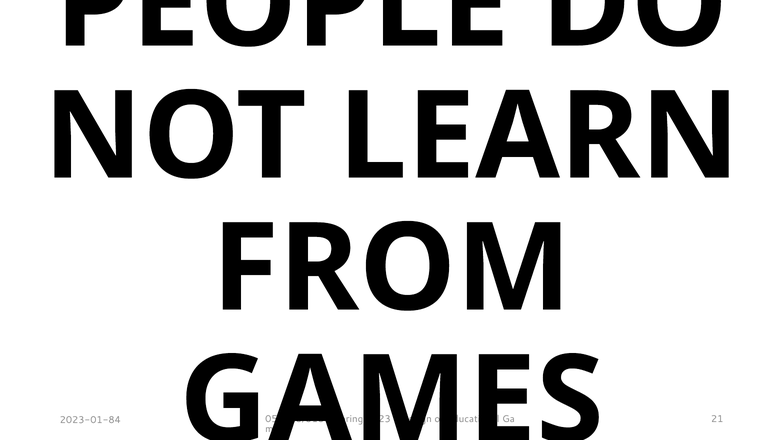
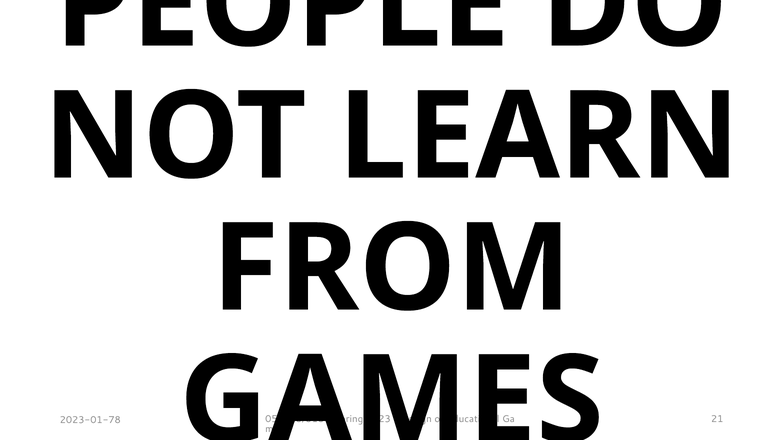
2023-01-84: 2023-01-84 -> 2023-01-78
